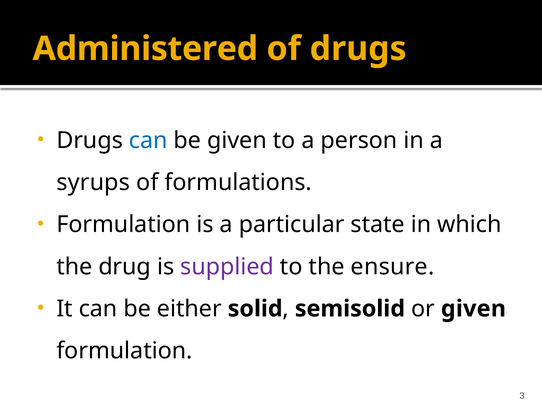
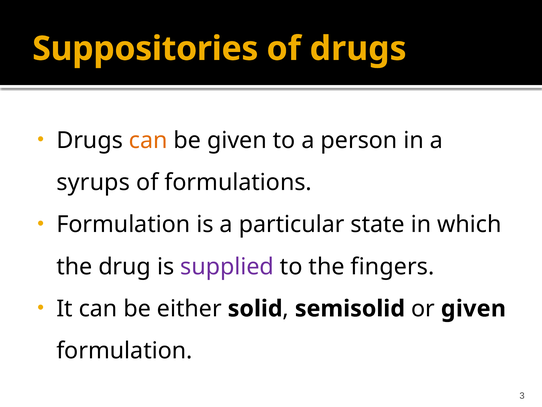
Administered: Administered -> Suppositories
can at (148, 140) colour: blue -> orange
ensure: ensure -> fingers
